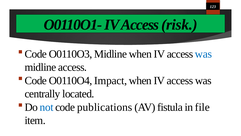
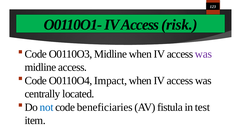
was at (203, 54) colour: blue -> purple
publications: publications -> beneficiaries
file: file -> test
